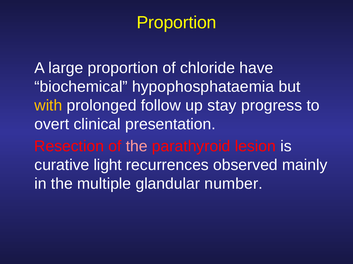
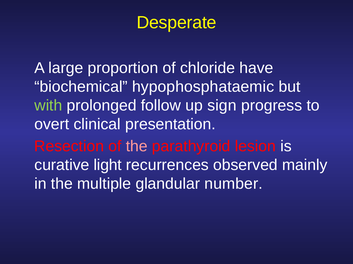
Proportion at (177, 23): Proportion -> Desperate
hypophosphataemia: hypophosphataemia -> hypophosphataemic
with colour: yellow -> light green
stay: stay -> sign
